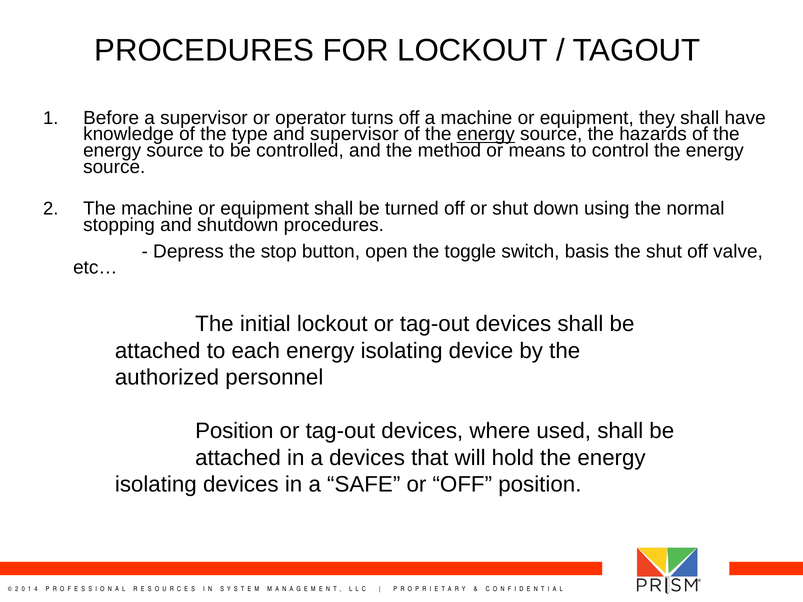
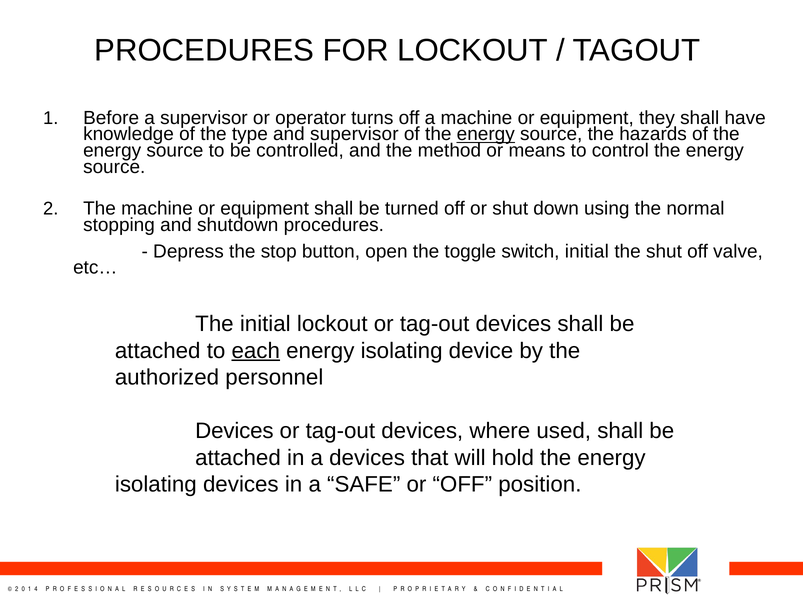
switch basis: basis -> initial
each underline: none -> present
Position at (234, 431): Position -> Devices
